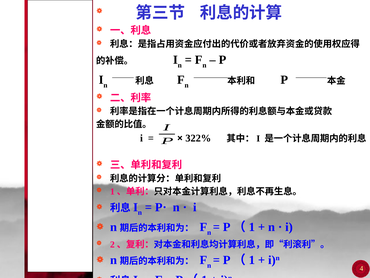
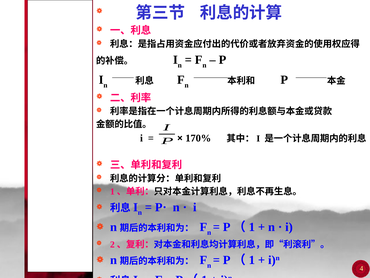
322%: 322% -> 170%
